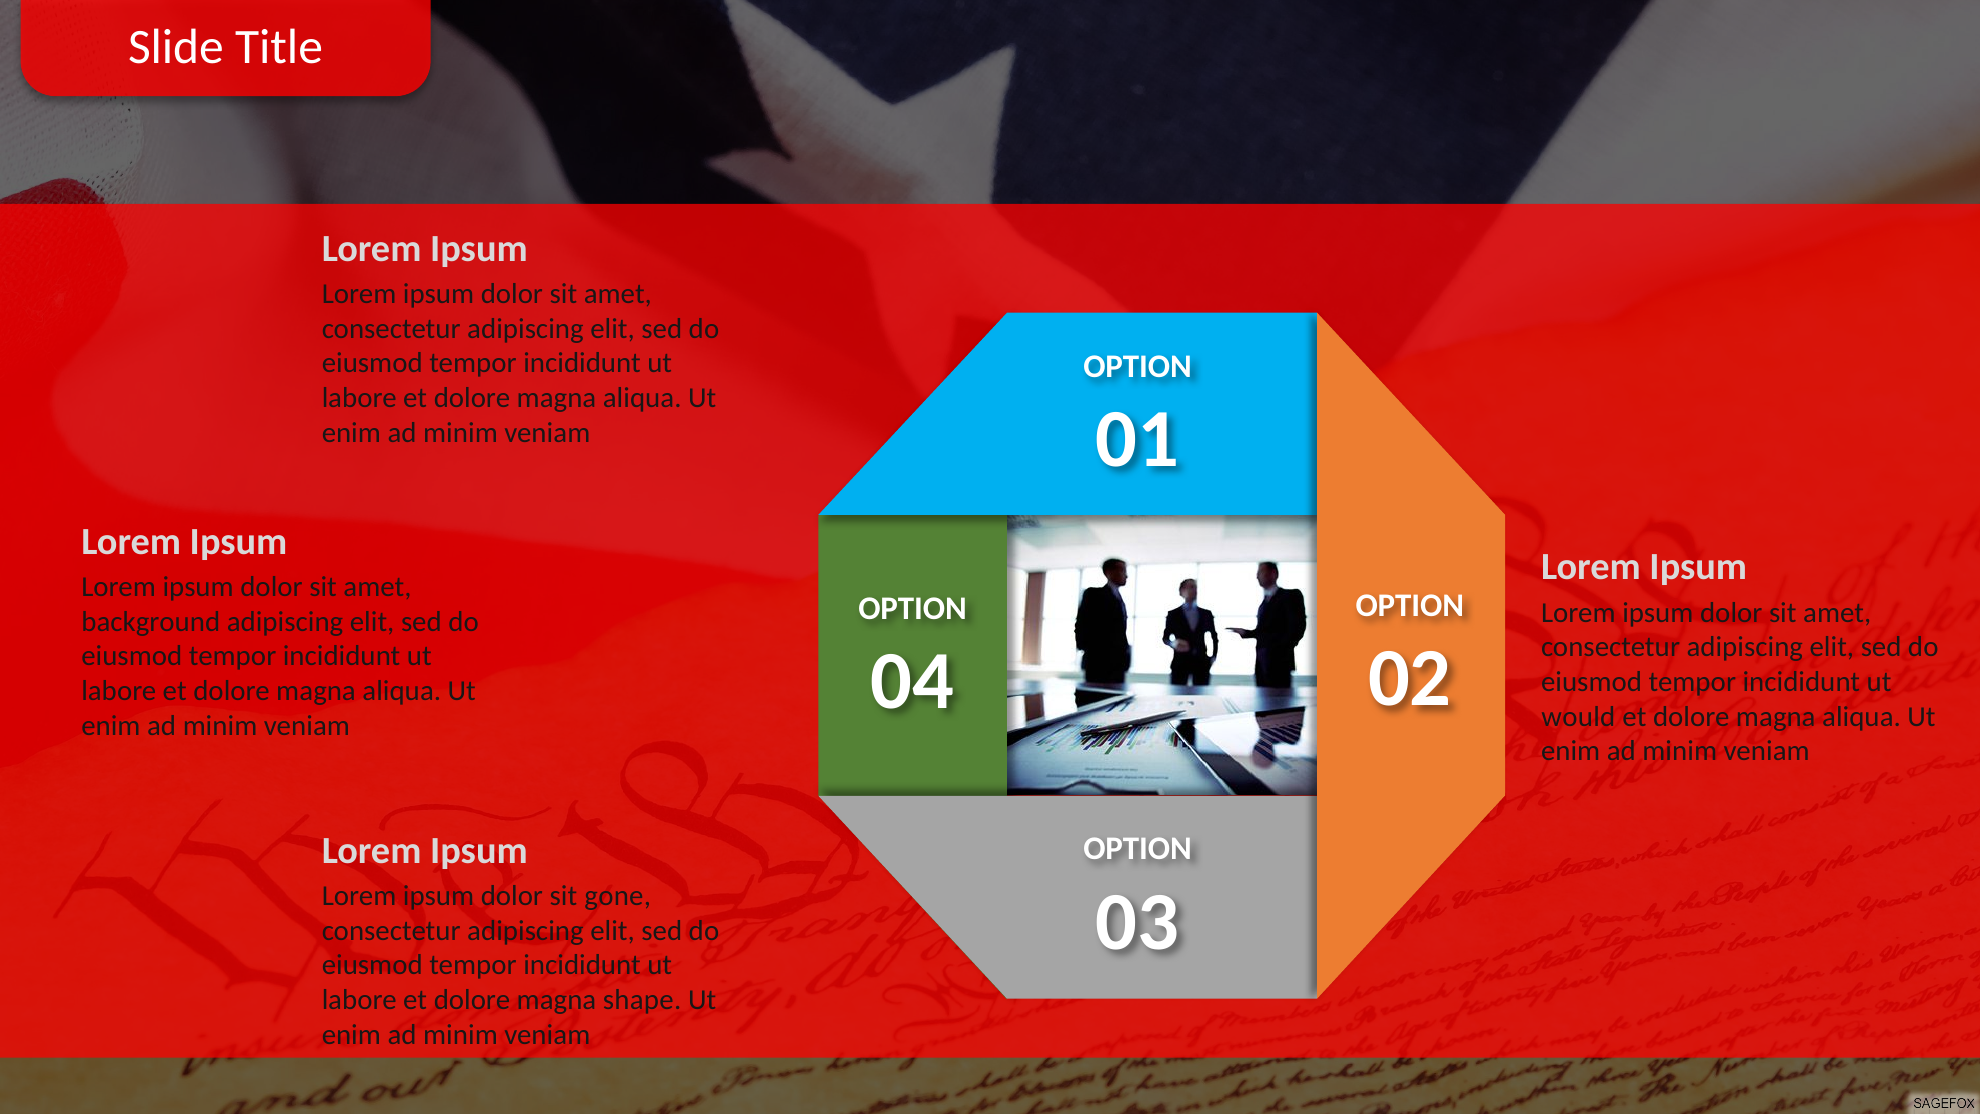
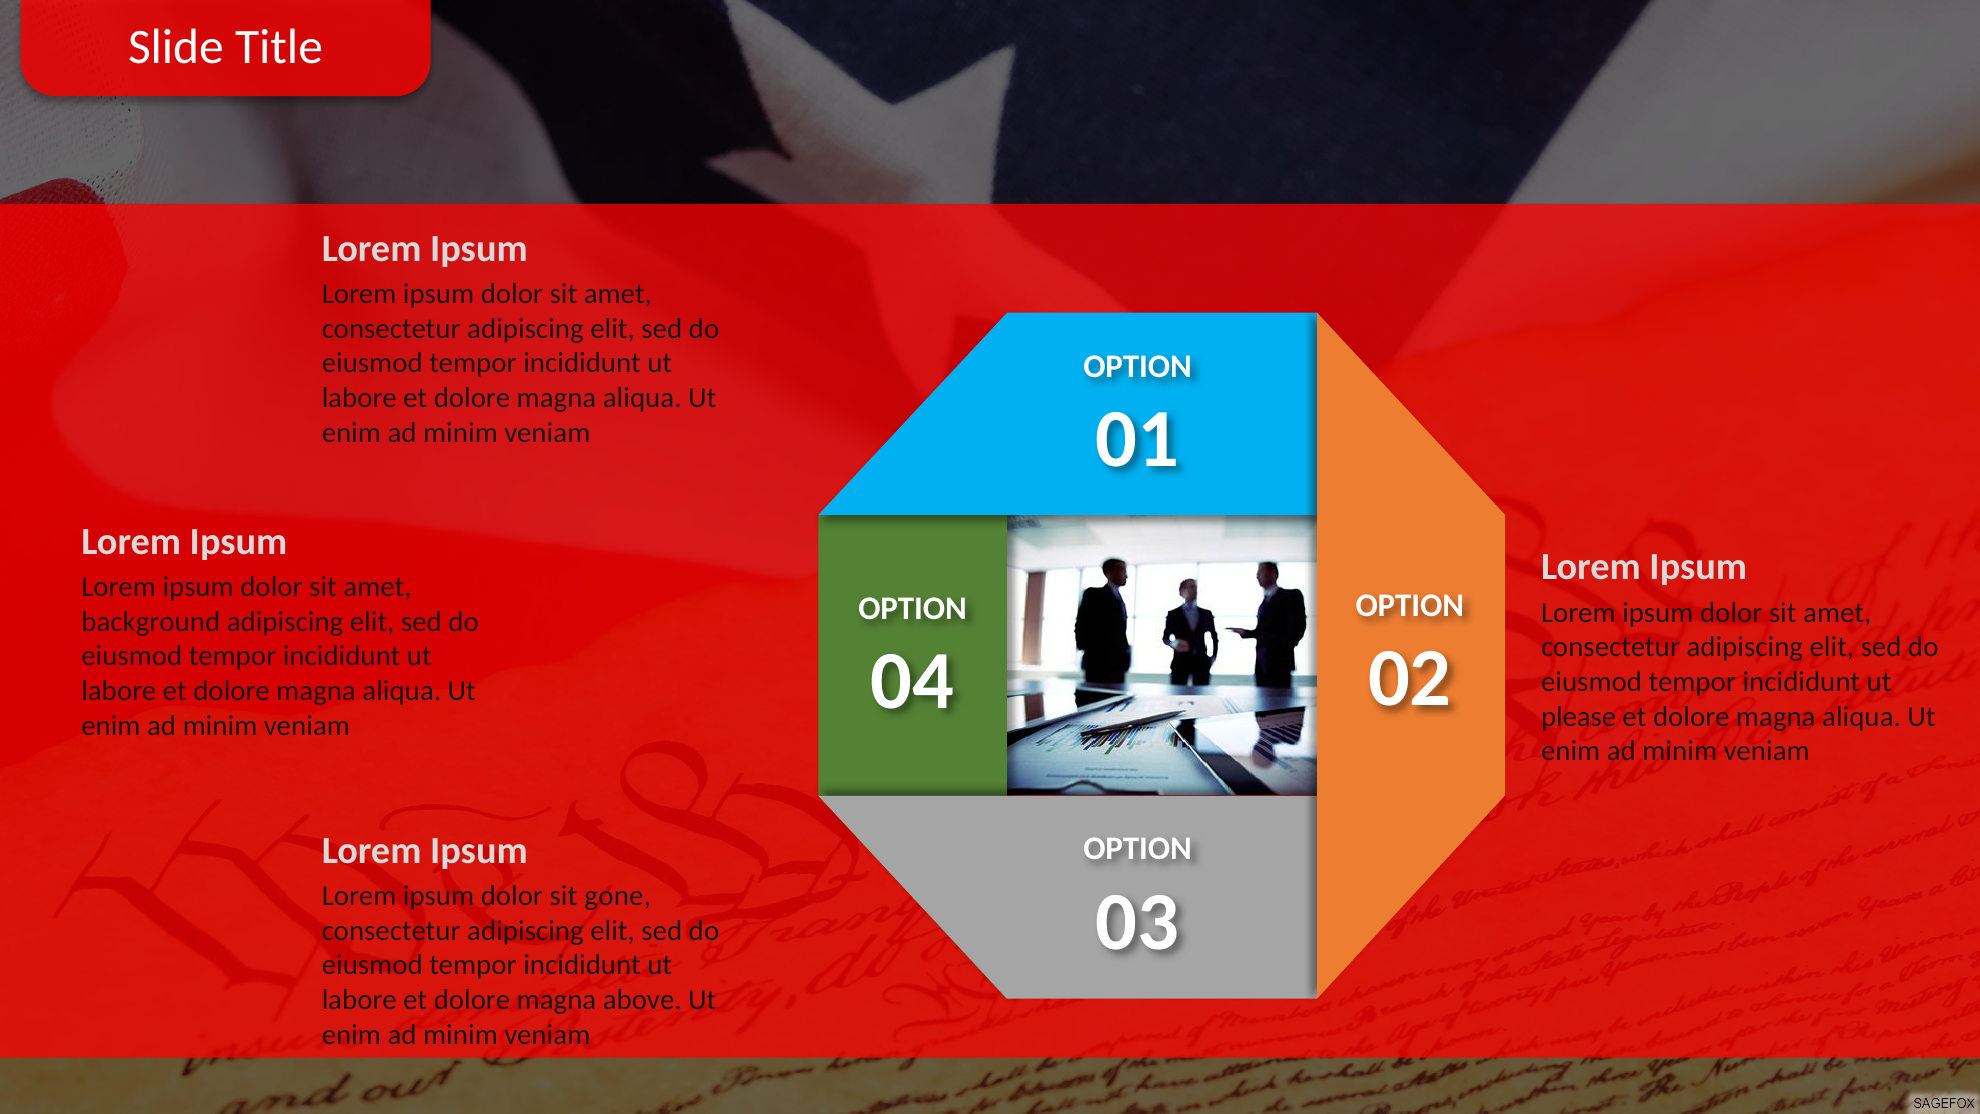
would: would -> please
shape: shape -> above
